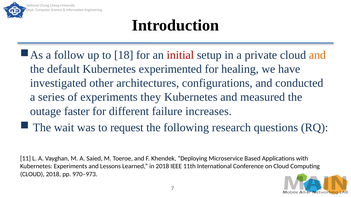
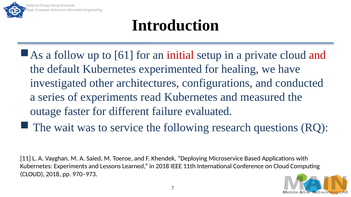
18: 18 -> 61
and at (317, 55) colour: orange -> red
they: they -> read
increases: increases -> evaluated
request: request -> service
